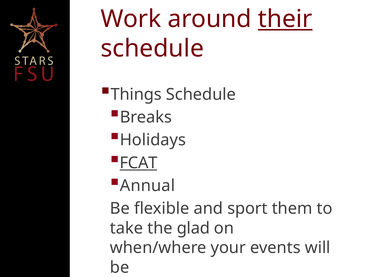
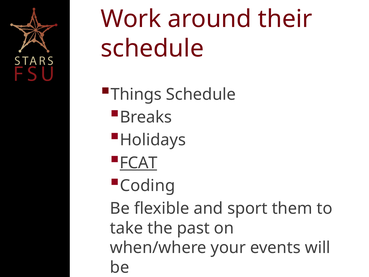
their underline: present -> none
Annual: Annual -> Coding
glad: glad -> past
